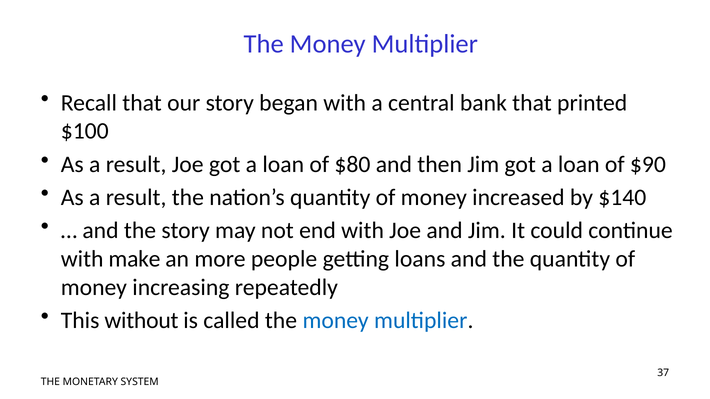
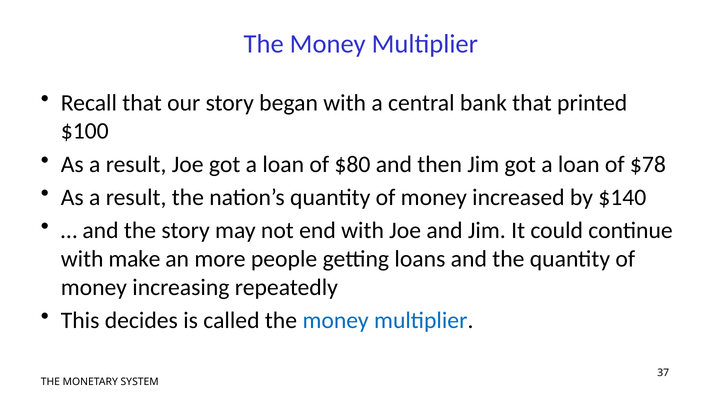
$90: $90 -> $78
without: without -> decides
